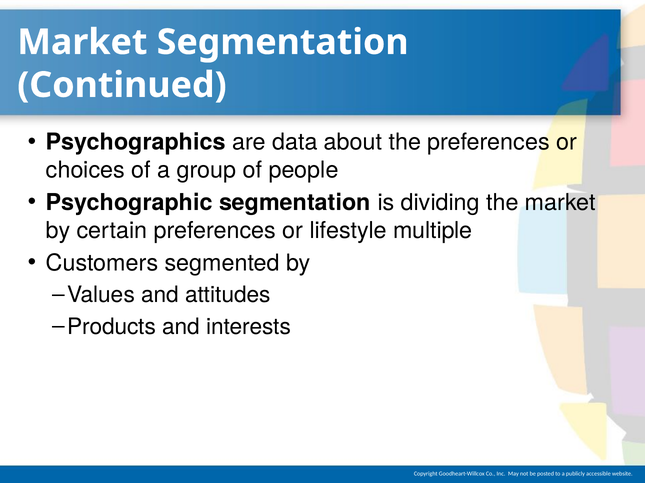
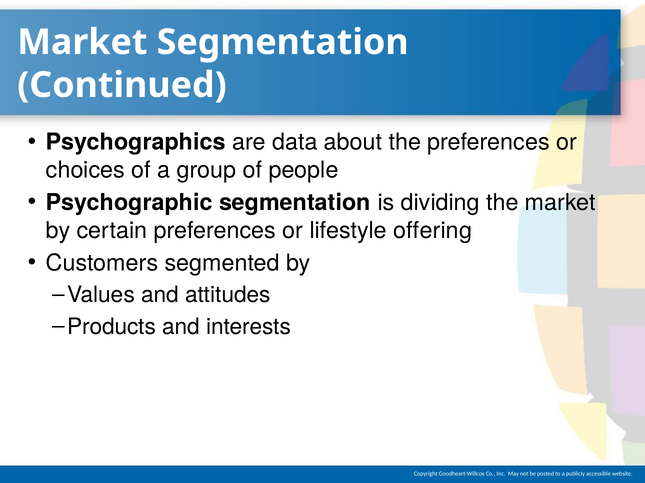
multiple: multiple -> offering
